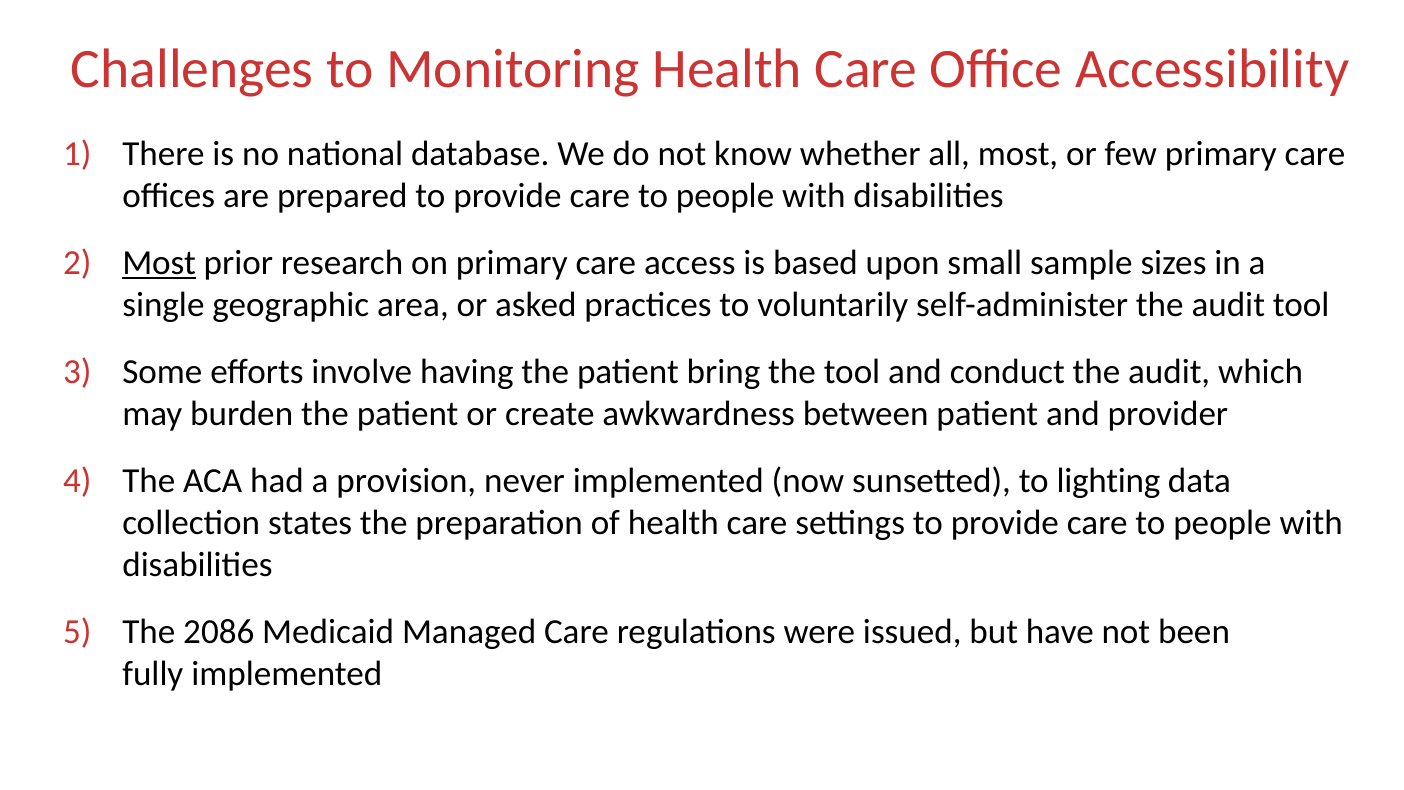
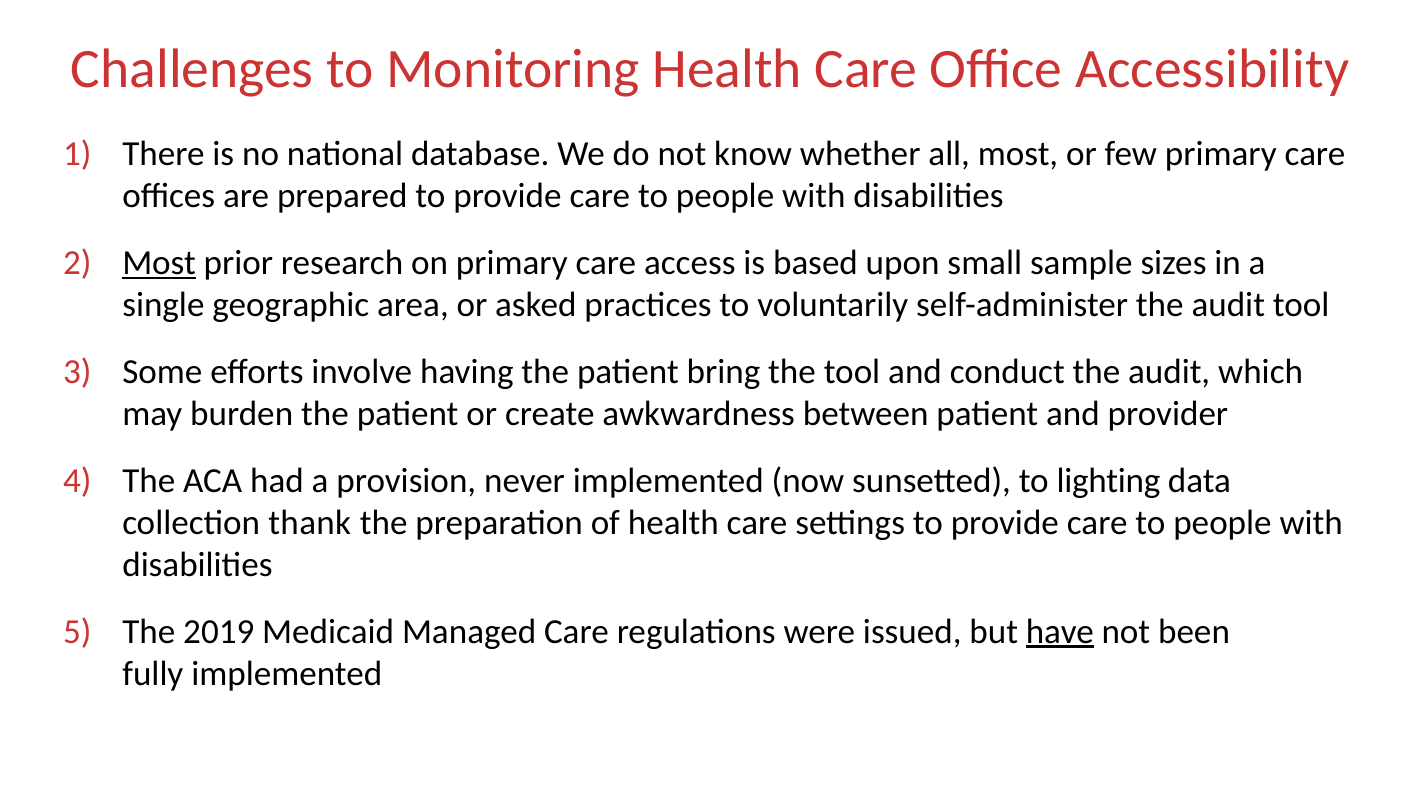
states: states -> thank
2086: 2086 -> 2019
have underline: none -> present
